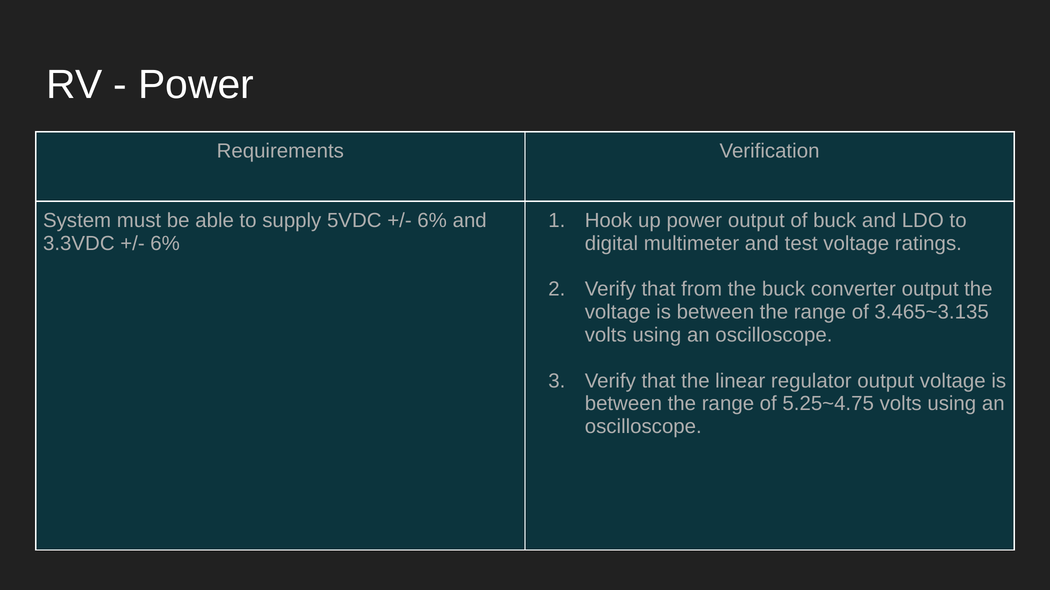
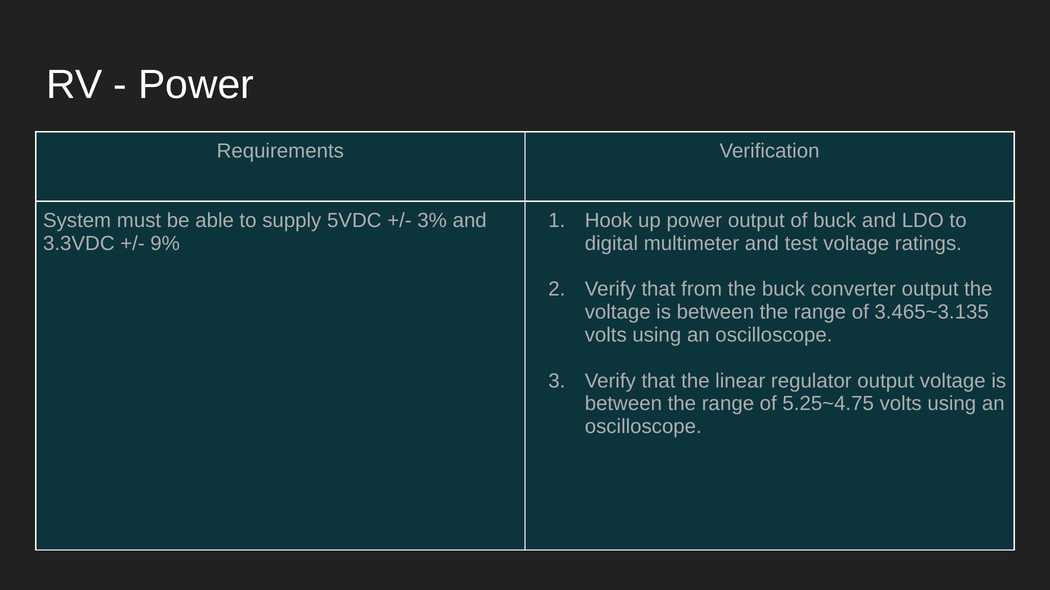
6% at (432, 221): 6% -> 3%
6% at (165, 244): 6% -> 9%
